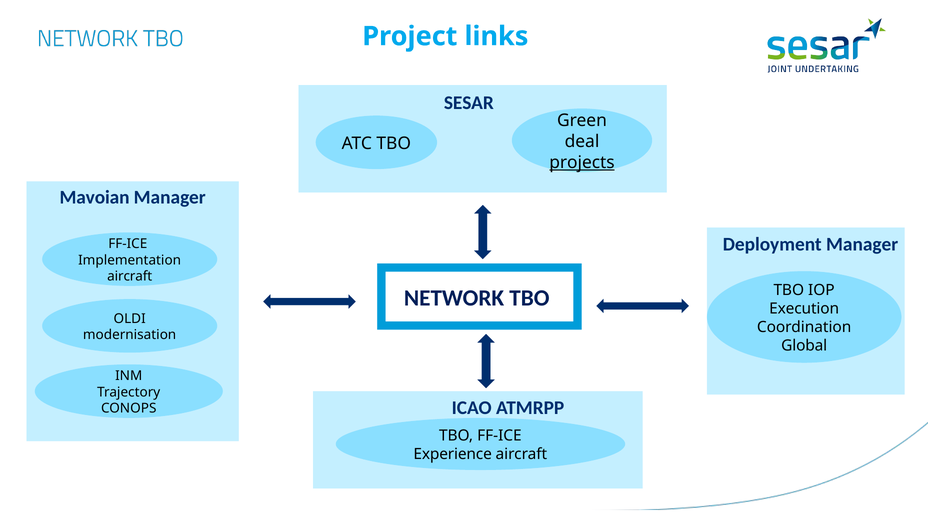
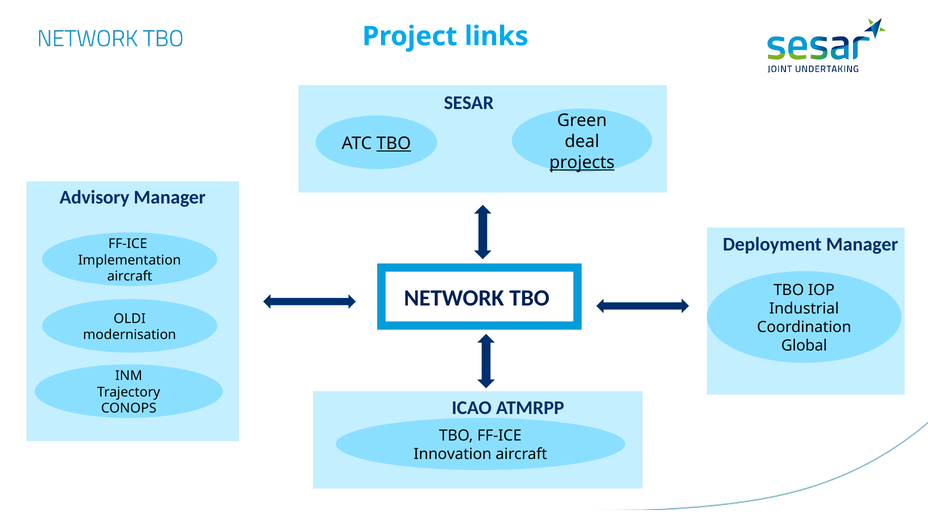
TBO at (394, 144) underline: none -> present
Mavoian: Mavoian -> Advisory
Execution: Execution -> Industrial
Experience: Experience -> Innovation
